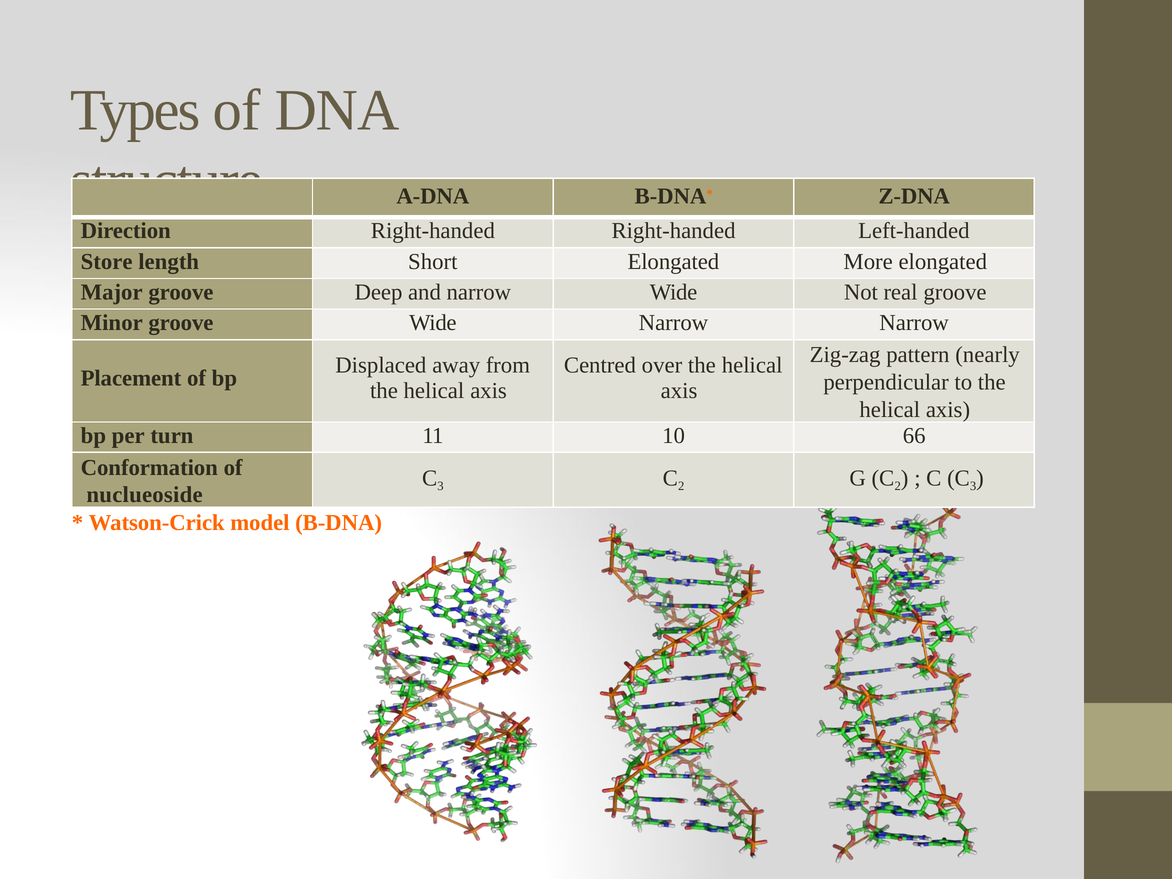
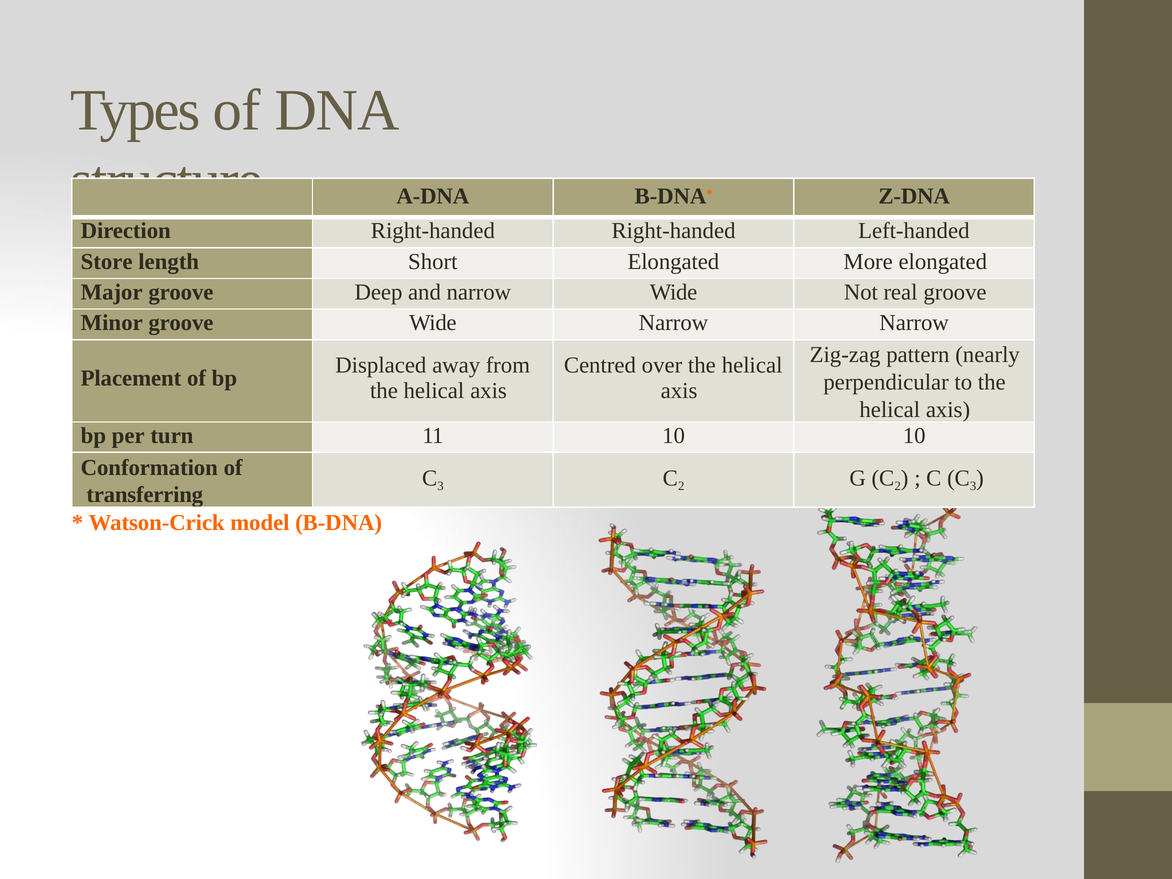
10 66: 66 -> 10
nuclueoside: nuclueoside -> transferring
